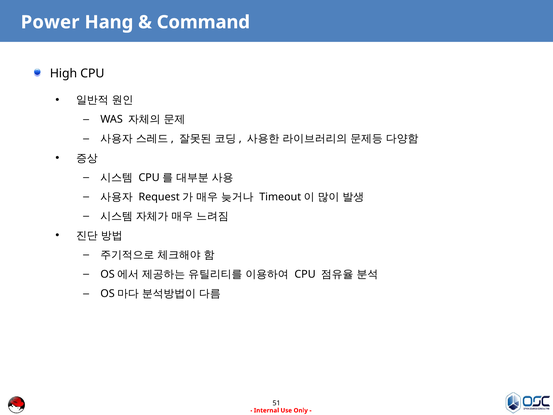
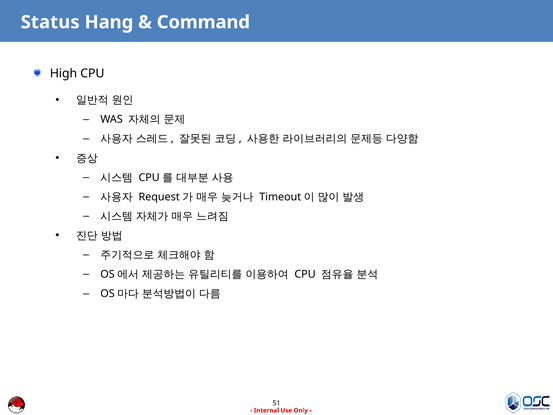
Power: Power -> Status
